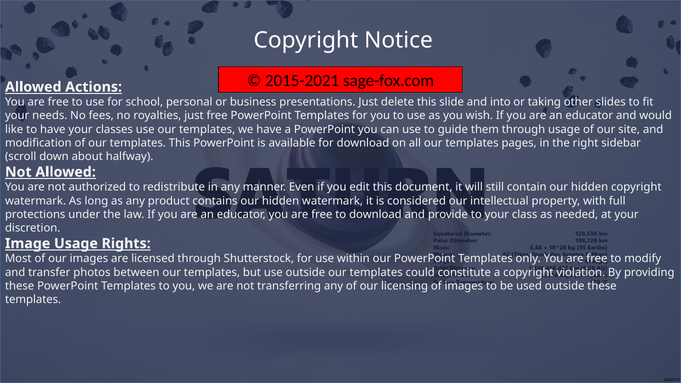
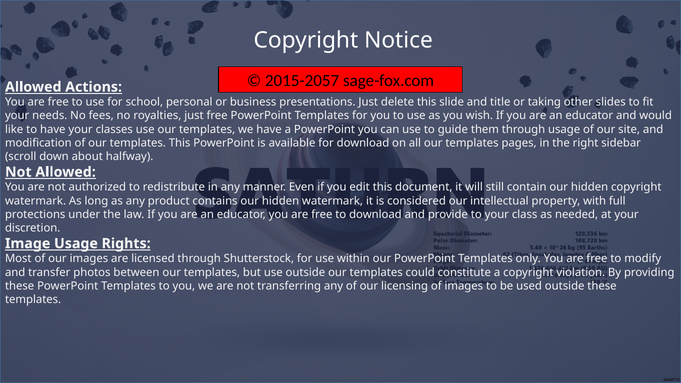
2015-2021: 2015-2021 -> 2015-2057
into: into -> title
